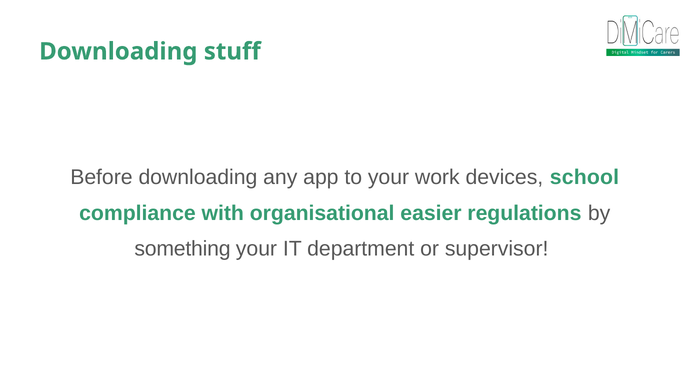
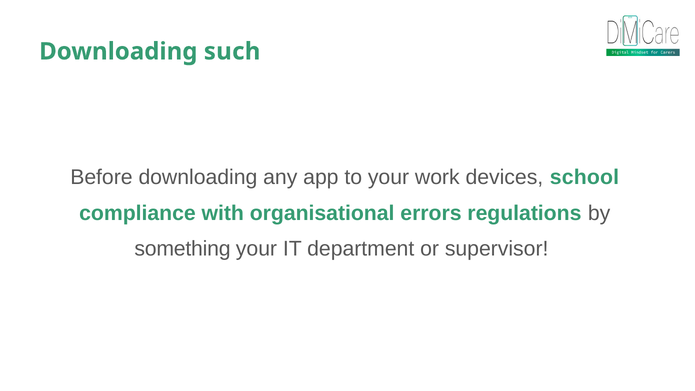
stuff: stuff -> such
easier: easier -> errors
